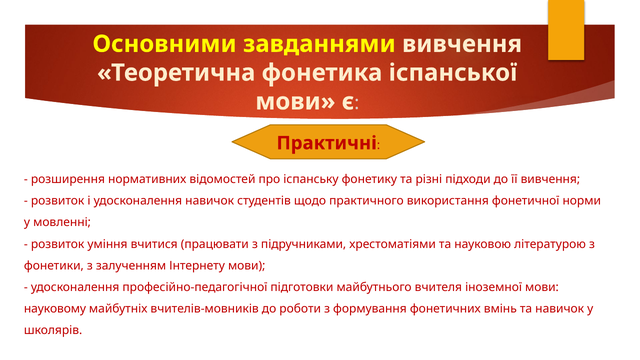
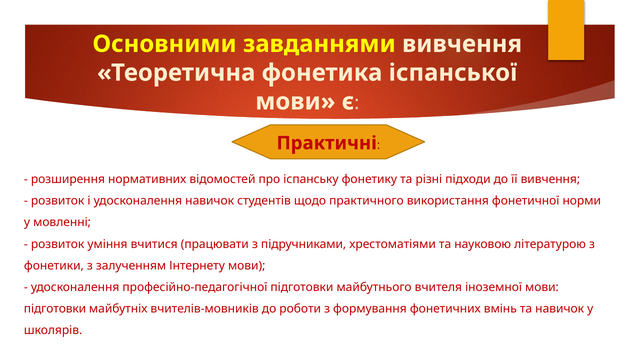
науковому at (55, 309): науковому -> підготовки
